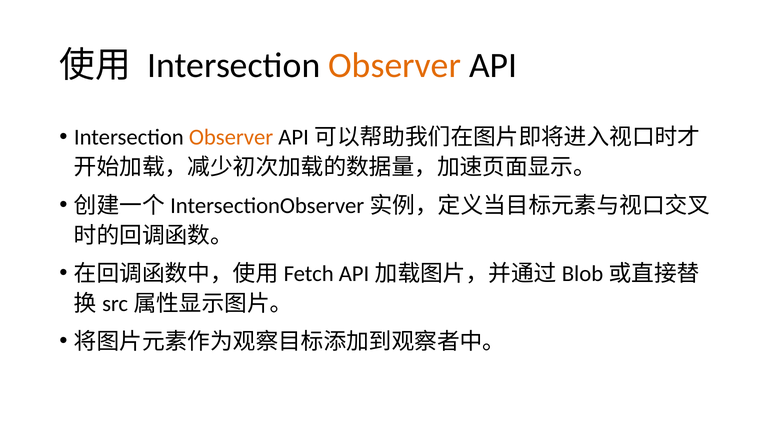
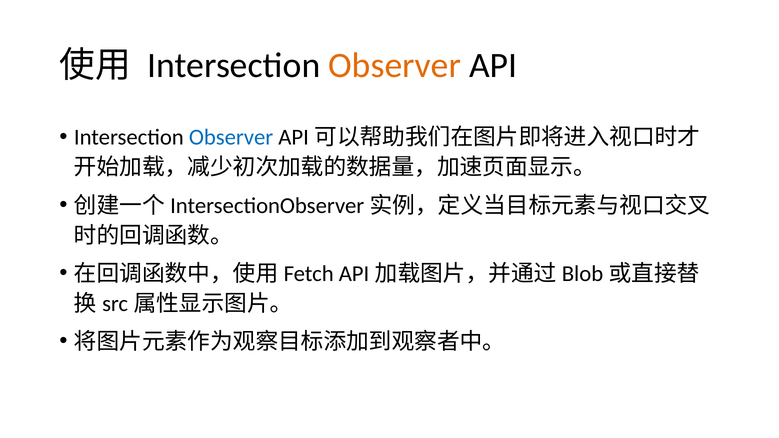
Observer at (231, 138) colour: orange -> blue
